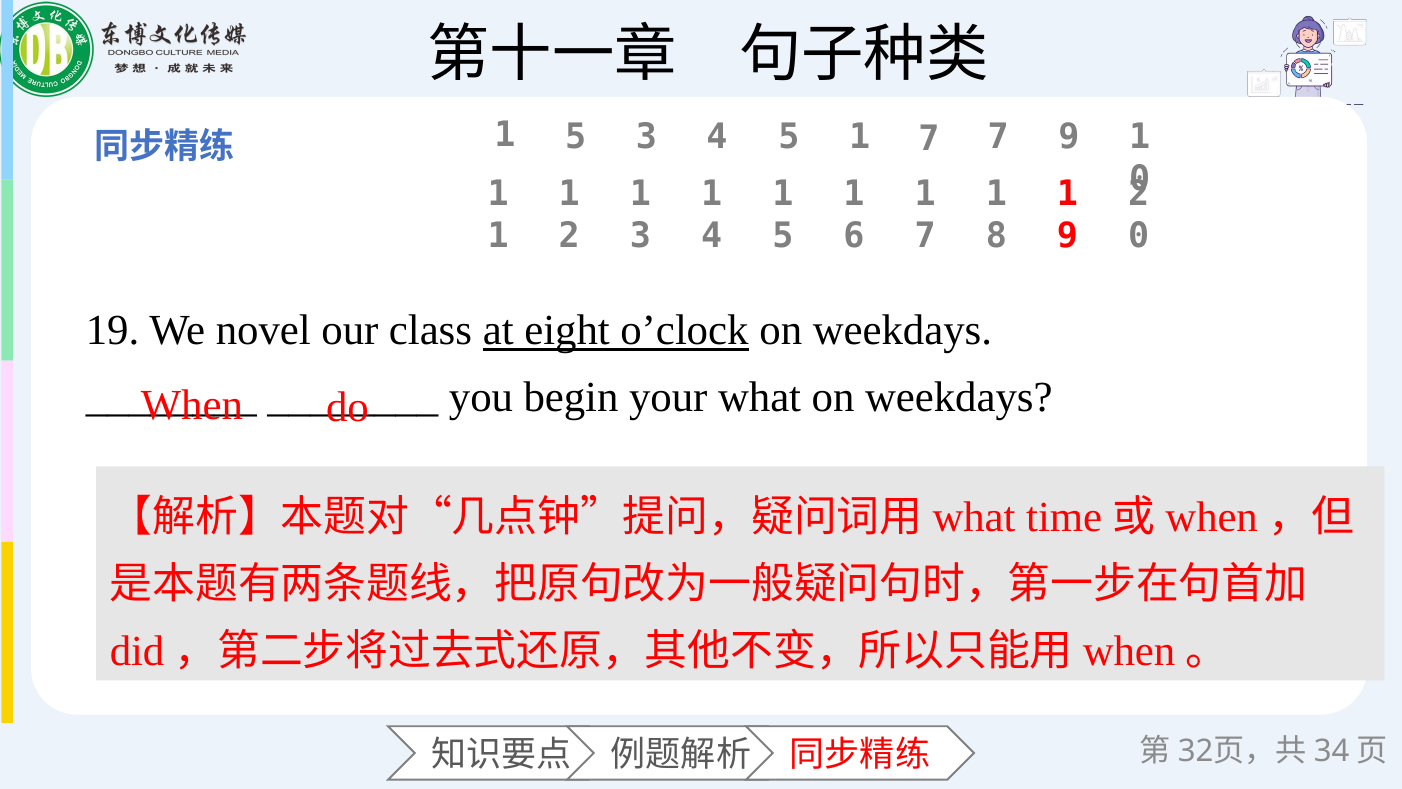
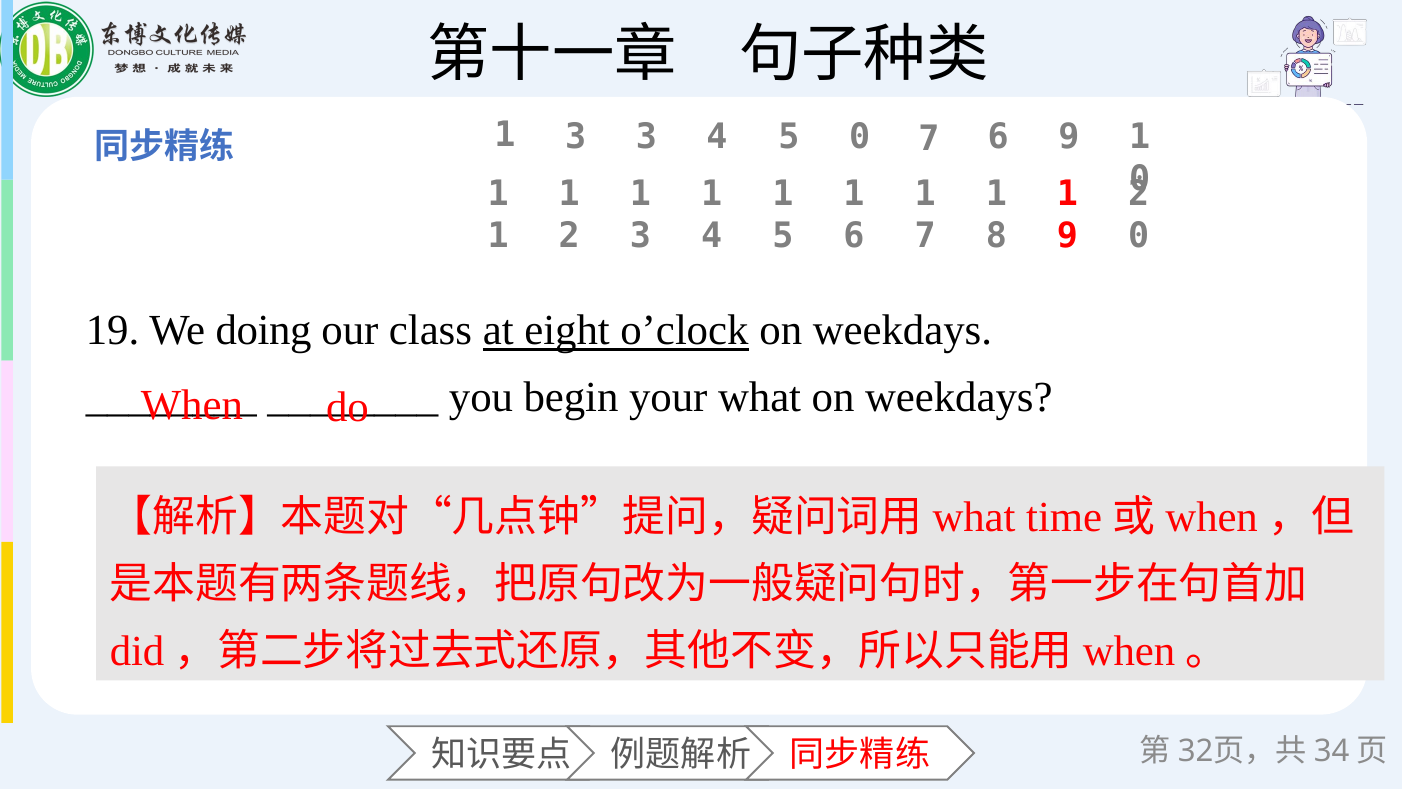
5 at (576, 137): 5 -> 3
4 5 1: 1 -> 0
7 7: 7 -> 6
novel: novel -> doing
